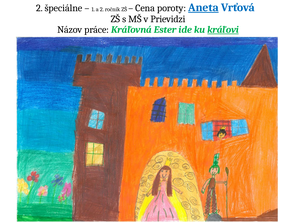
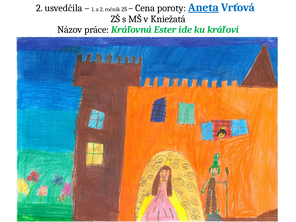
špeciálne: špeciálne -> usvedčila
Prievidzi: Prievidzi -> Kniežatá
kráľovi underline: present -> none
